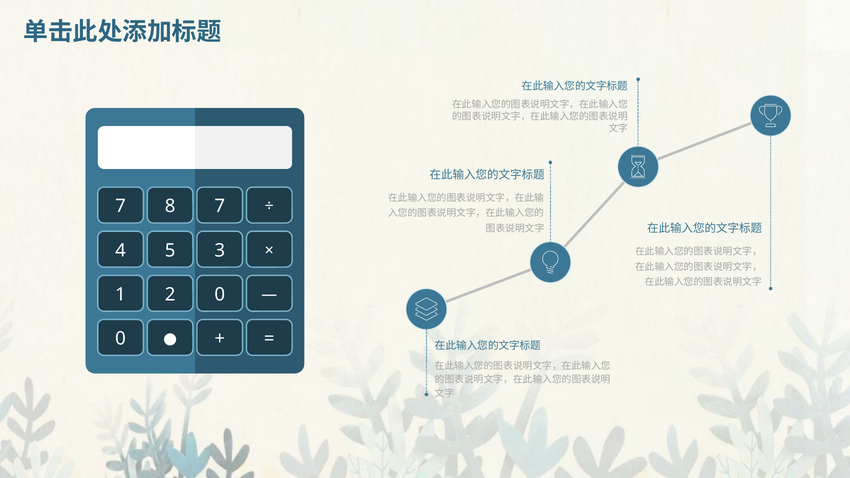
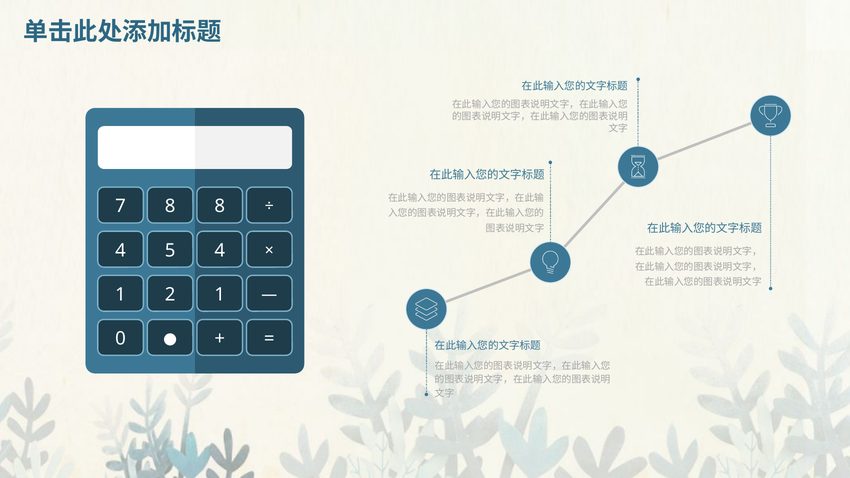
8 7: 7 -> 8
5 3: 3 -> 4
2 0: 0 -> 1
